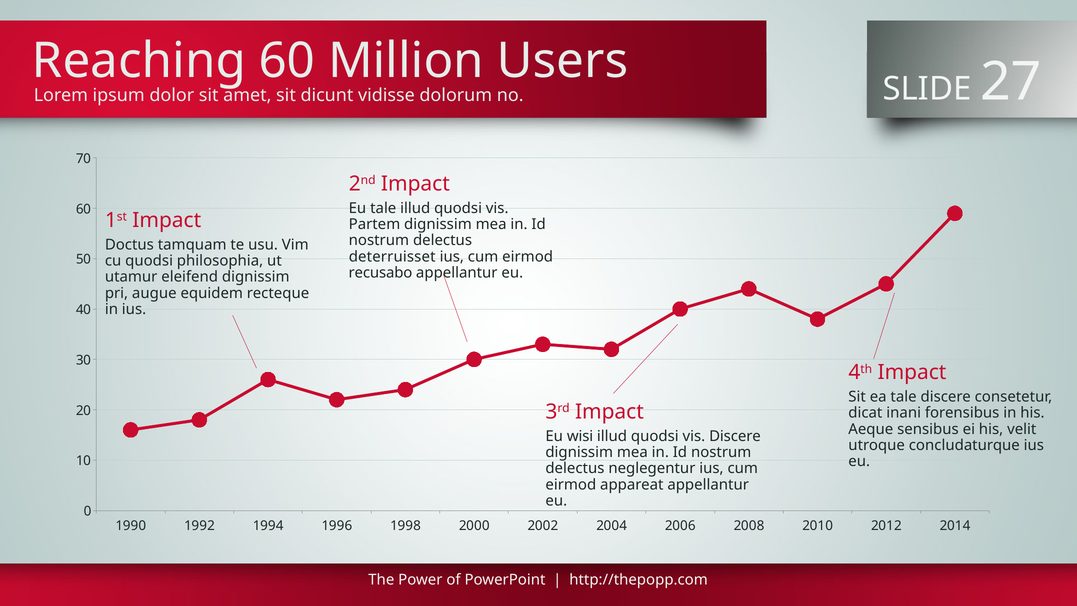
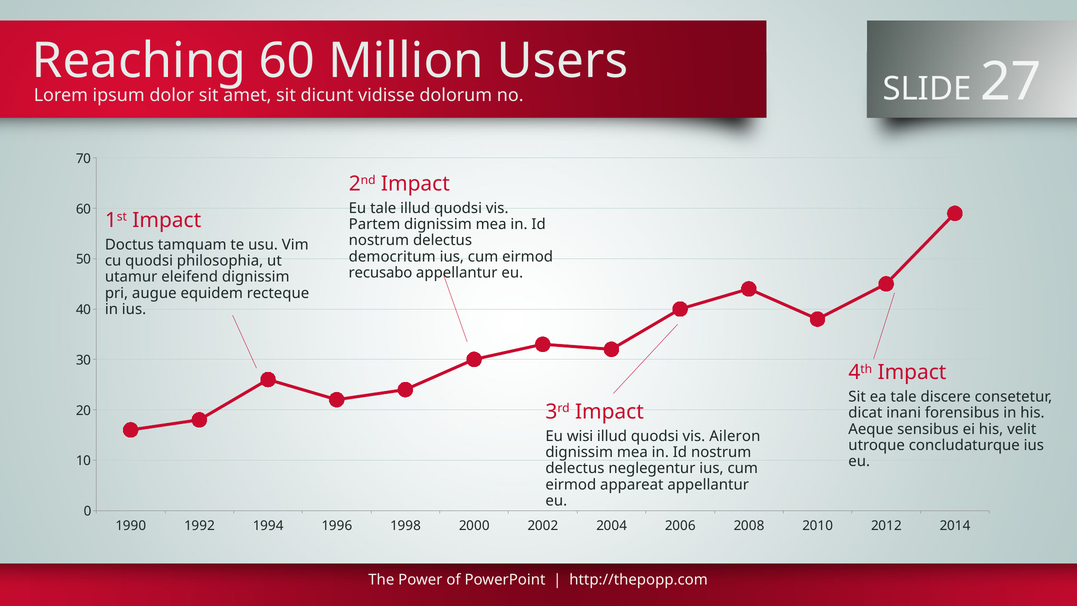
deterruisset: deterruisset -> democritum
vis Discere: Discere -> Aileron
